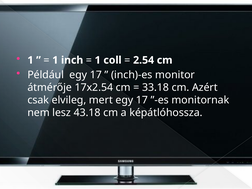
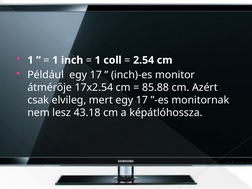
33.18: 33.18 -> 85.88
